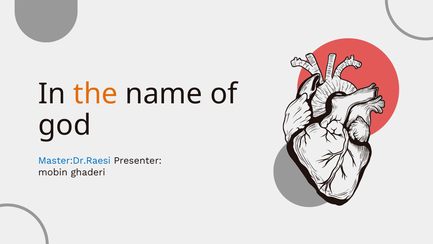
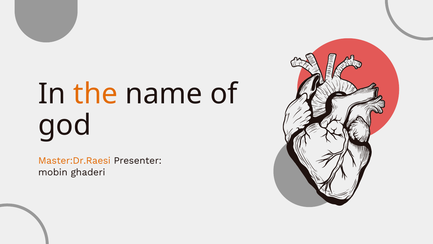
Master:Dr.Raesi colour: blue -> orange
